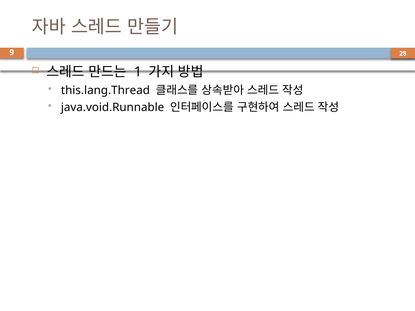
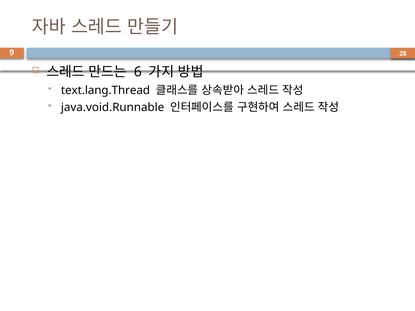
1: 1 -> 6
this.lang.Thread: this.lang.Thread -> text.lang.Thread
